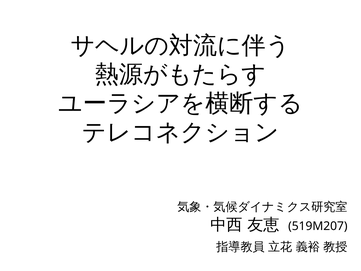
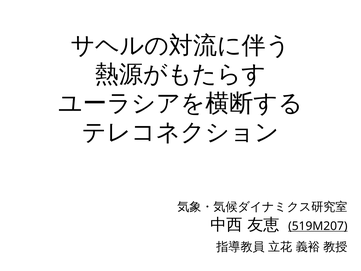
519M207 underline: none -> present
